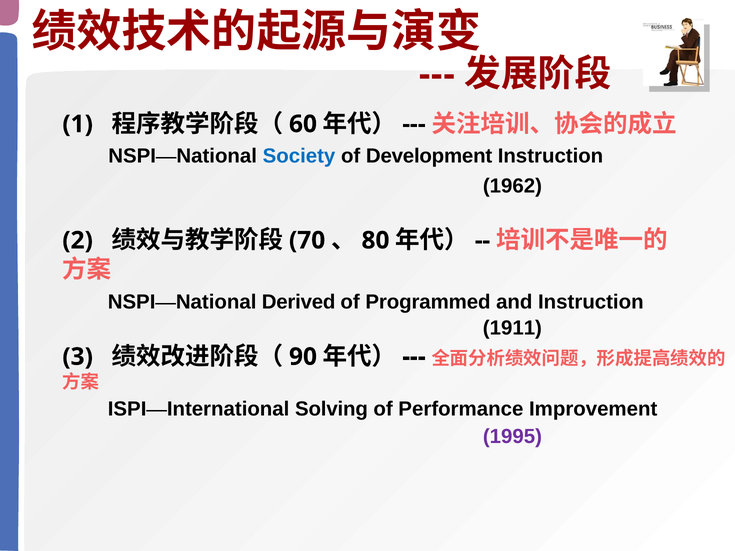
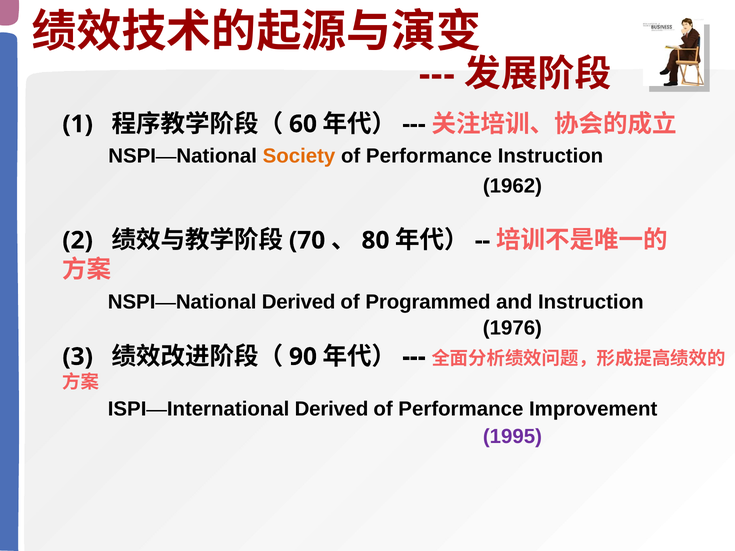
Society colour: blue -> orange
Development at (429, 156): Development -> Performance
1911: 1911 -> 1976
ISPI—International Solving: Solving -> Derived
